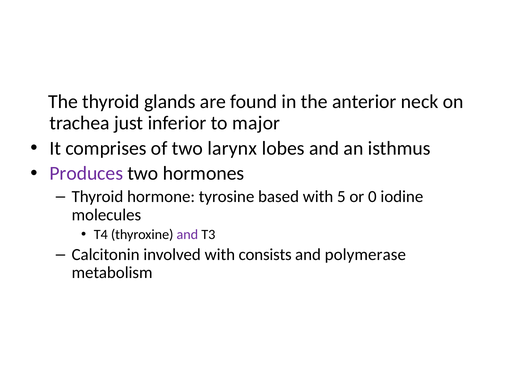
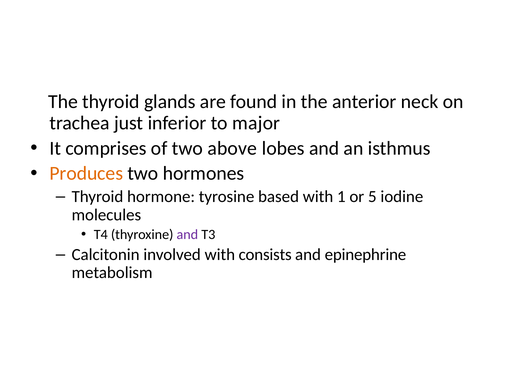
larynx: larynx -> above
Produces colour: purple -> orange
5: 5 -> 1
0: 0 -> 5
polymerase: polymerase -> epinephrine
